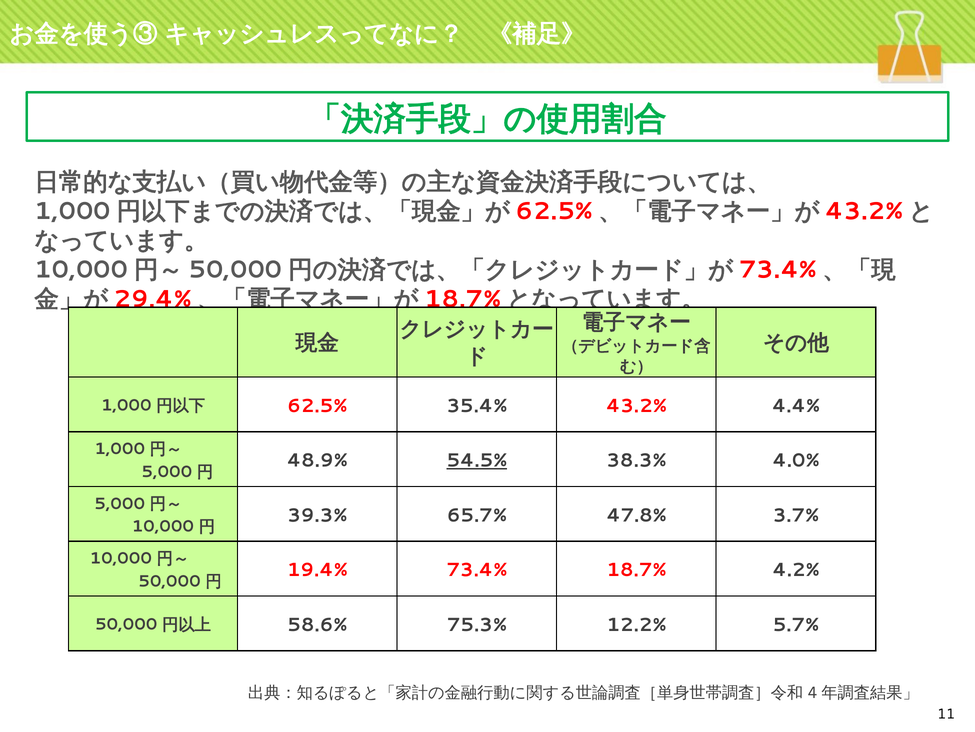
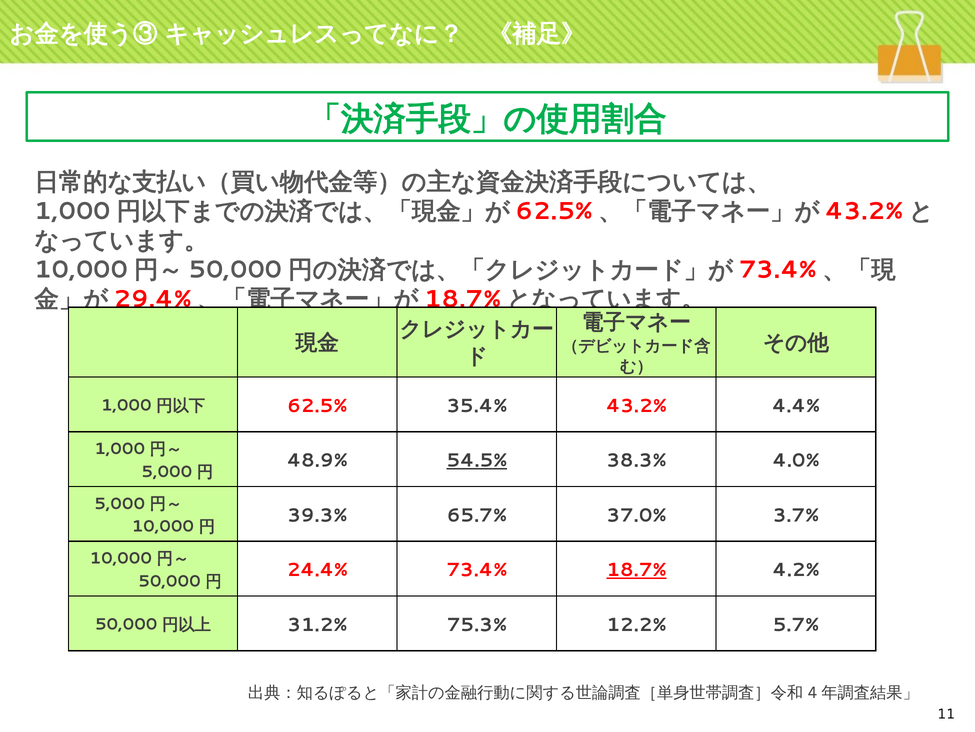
47.8%: 47.8% -> 37.0%
19.4%: 19.4% -> 24.4%
18.7% underline: none -> present
58.6%: 58.6% -> 31.2%
